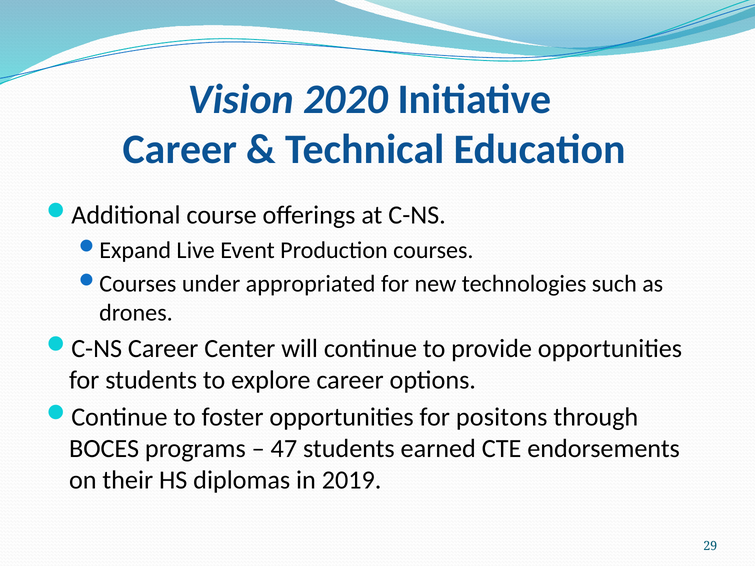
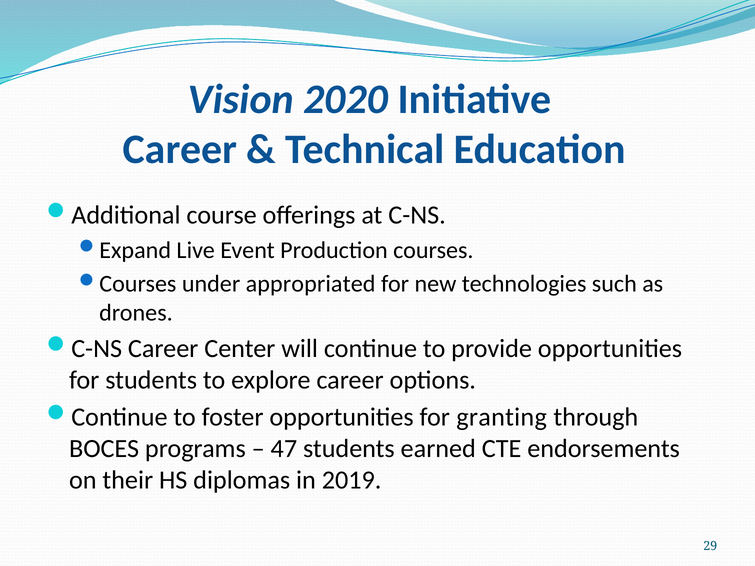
positons: positons -> granting
